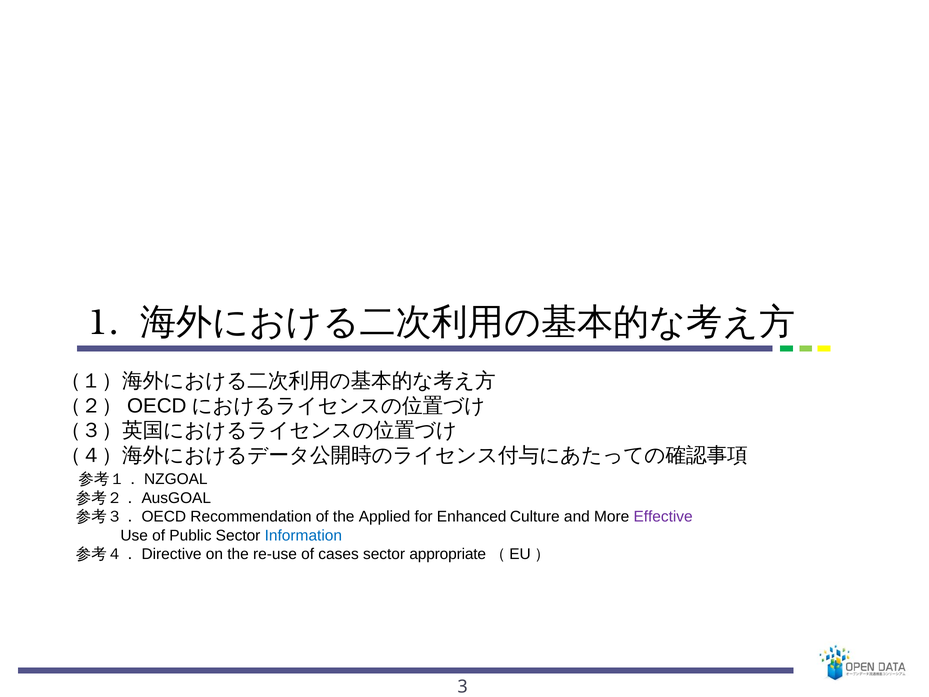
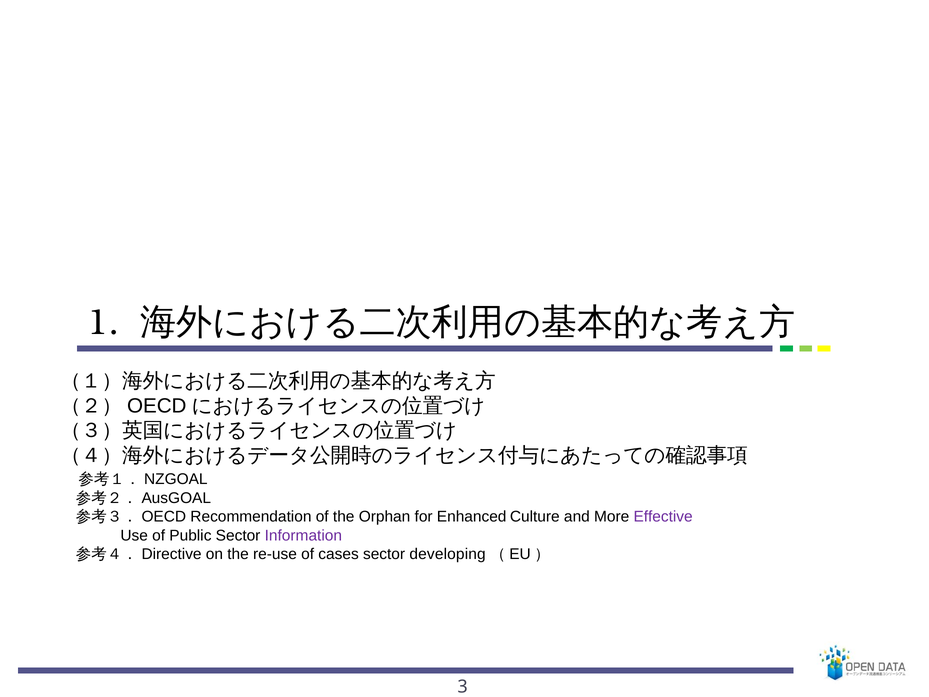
Applied: Applied -> Orphan
Information colour: blue -> purple
appropriate: appropriate -> developing
